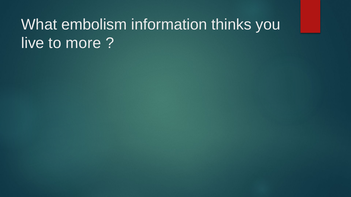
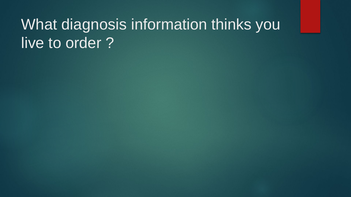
embolism: embolism -> diagnosis
more: more -> order
